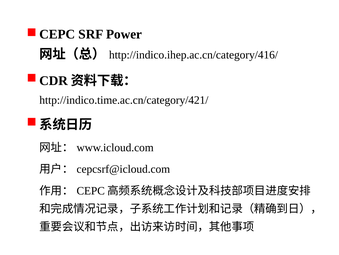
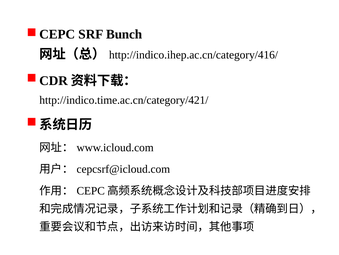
Power: Power -> Bunch
